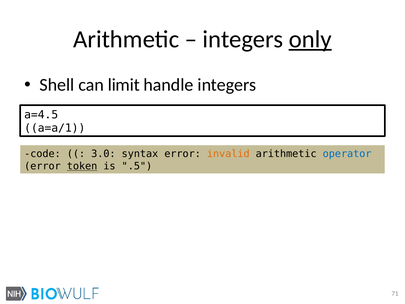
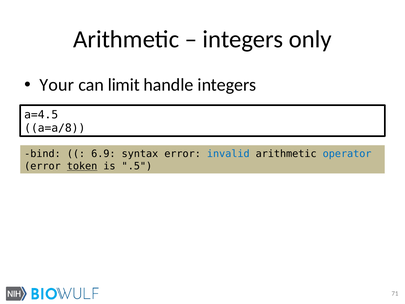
only underline: present -> none
Shell: Shell -> Your
a=a/1: a=a/1 -> a=a/8
code: code -> bind
3.0: 3.0 -> 6.9
invalid colour: orange -> blue
